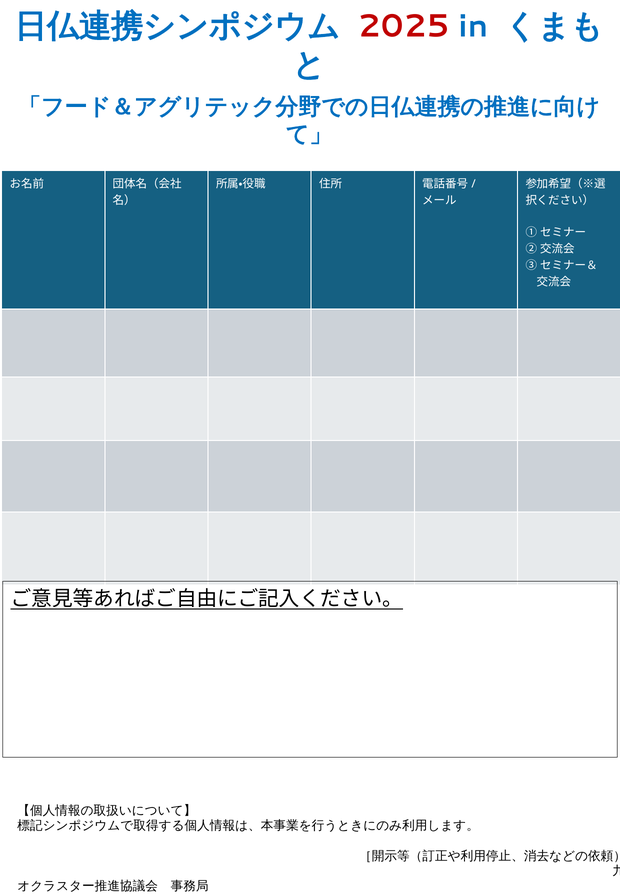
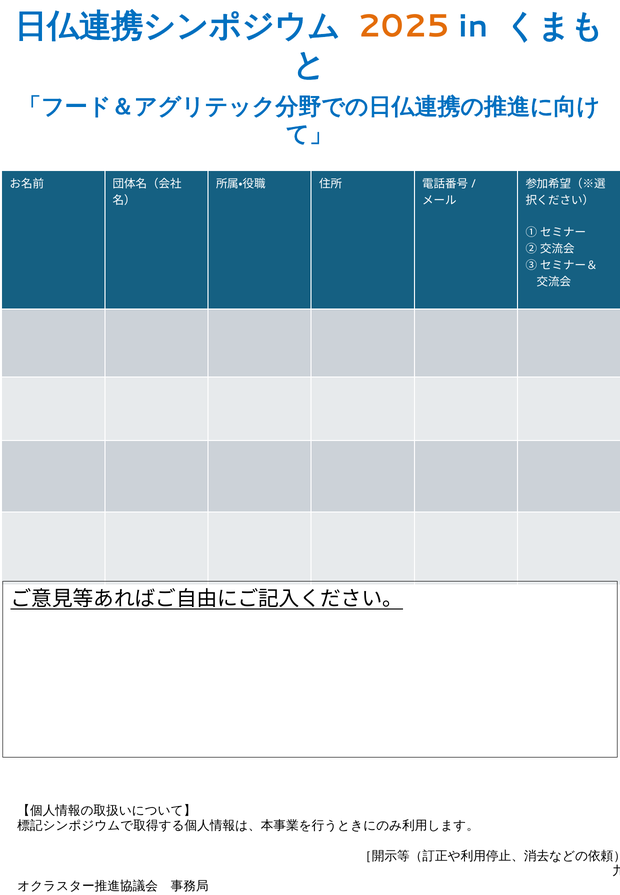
2025 colour: red -> orange
